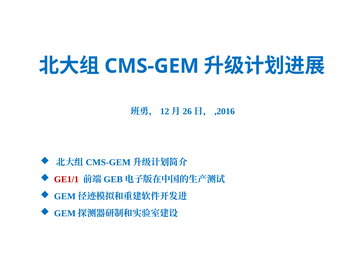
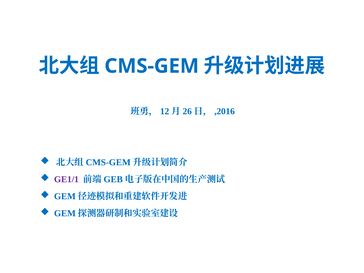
GE1/1 colour: red -> purple
